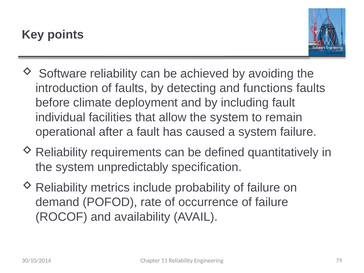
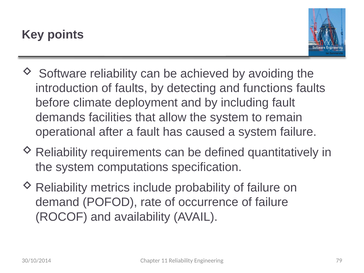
individual: individual -> demands
unpredictably: unpredictably -> computations
